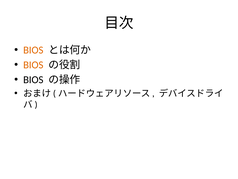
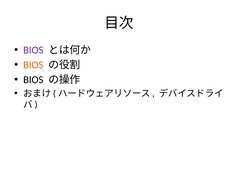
BIOS at (33, 50) colour: orange -> purple
